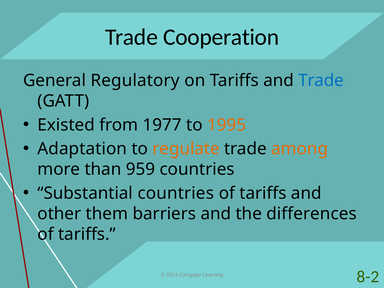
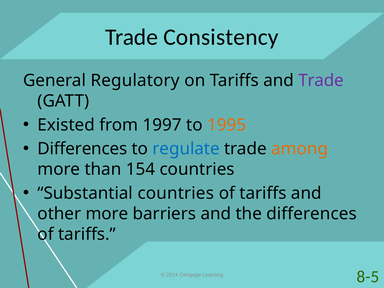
Cooperation: Cooperation -> Consistency
Trade at (321, 81) colour: blue -> purple
1977: 1977 -> 1997
Adaptation at (82, 149): Adaptation -> Differences
regulate colour: orange -> blue
959: 959 -> 154
other them: them -> more
8-2: 8-2 -> 8-5
